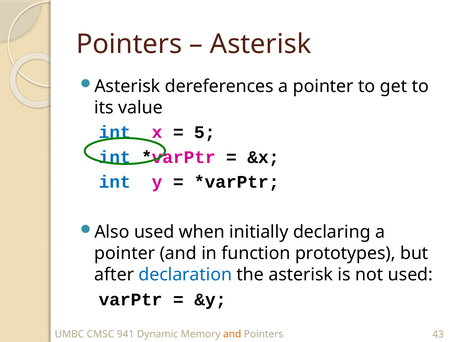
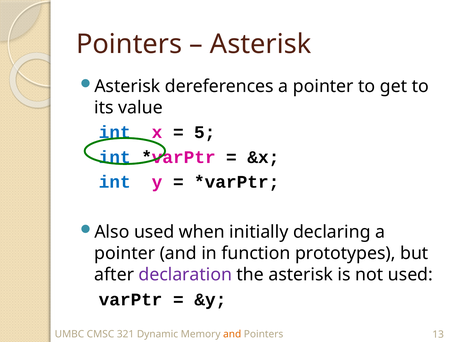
declaration colour: blue -> purple
941: 941 -> 321
43: 43 -> 13
